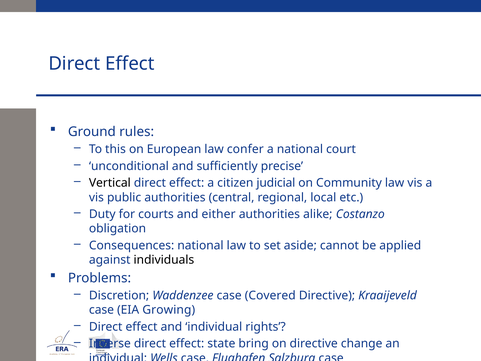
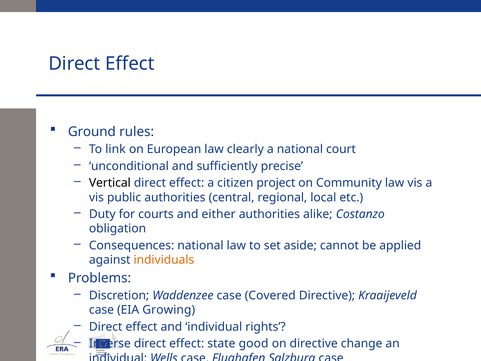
this: this -> link
confer: confer -> clearly
judicial: judicial -> project
individuals colour: black -> orange
bring: bring -> good
